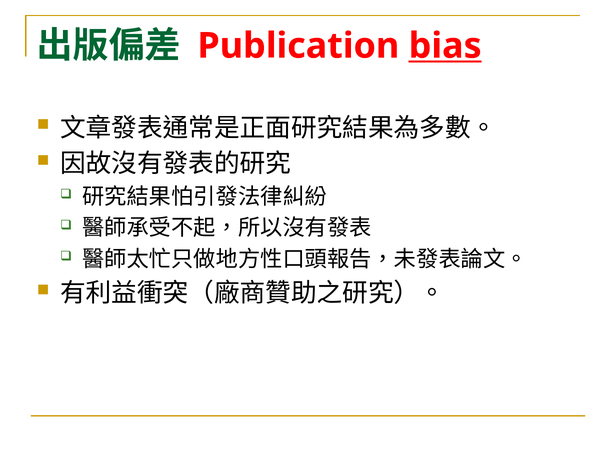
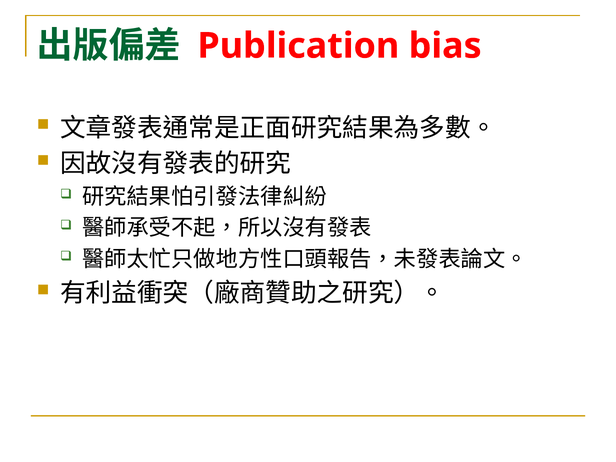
bias underline: present -> none
